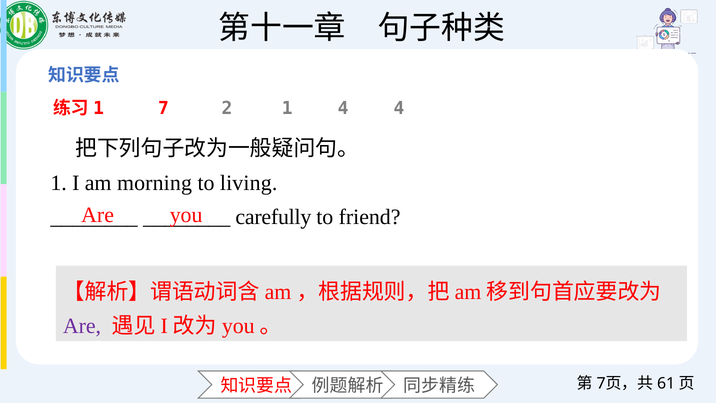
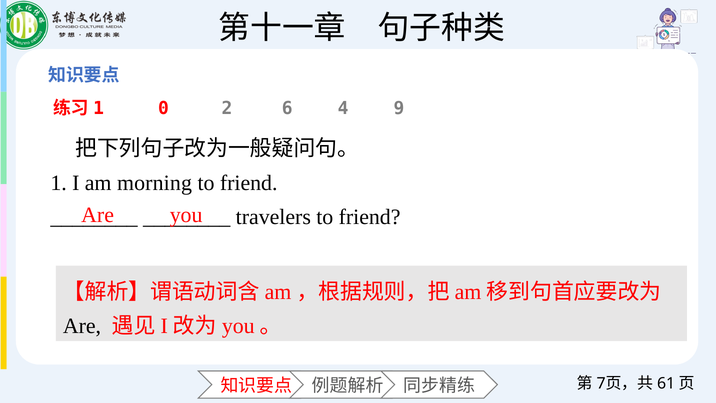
7: 7 -> 0
2 1: 1 -> 6
4 4: 4 -> 9
living at (249, 183): living -> friend
carefully: carefully -> travelers
Are at (82, 326) colour: purple -> black
